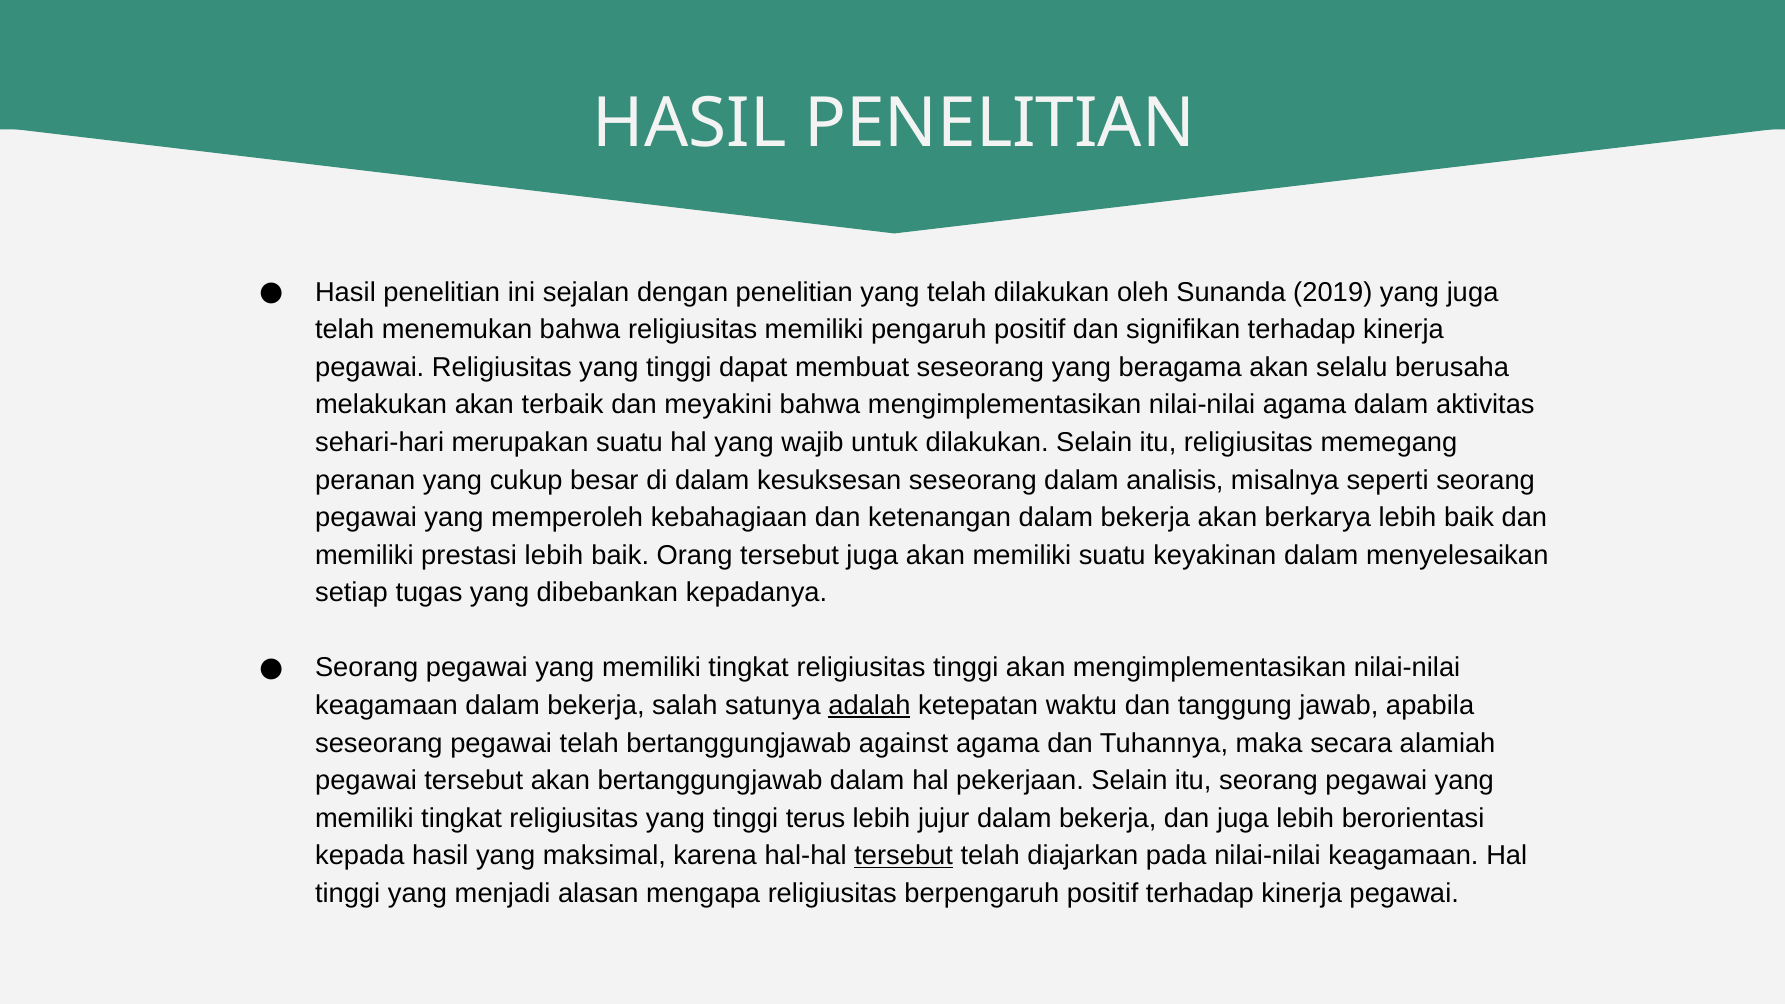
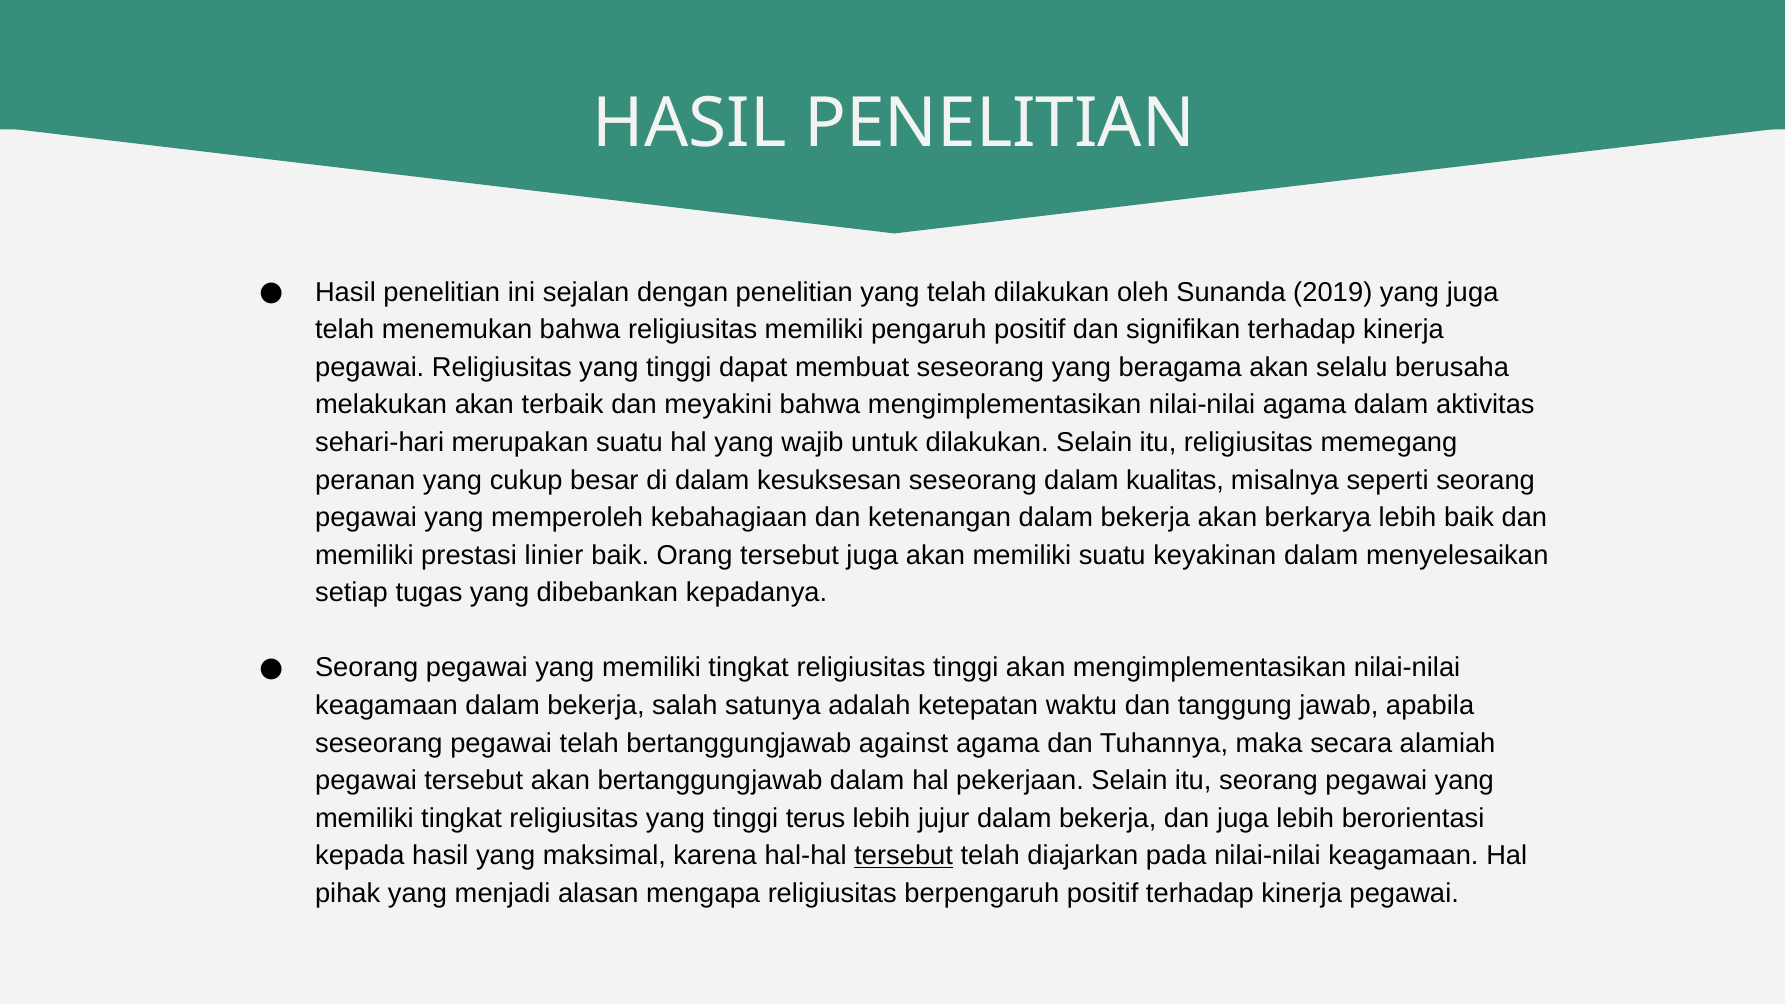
analisis: analisis -> kualitas
prestasi lebih: lebih -> linier
adalah underline: present -> none
tinggi at (348, 894): tinggi -> pihak
